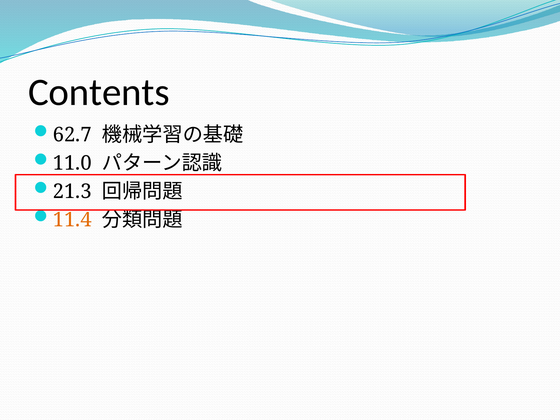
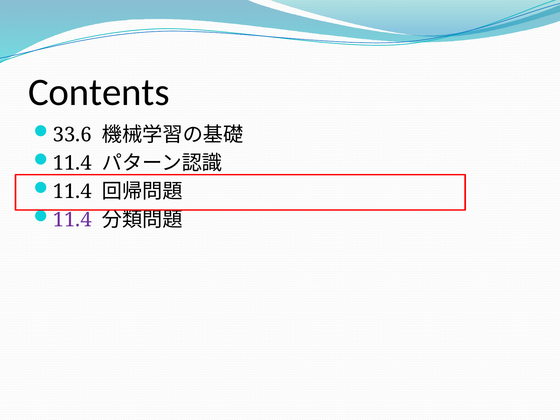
62.7: 62.7 -> 33.6
11.0 at (72, 163): 11.0 -> 11.4
21.3 at (72, 191): 21.3 -> 11.4
11.4 at (72, 220) colour: orange -> purple
